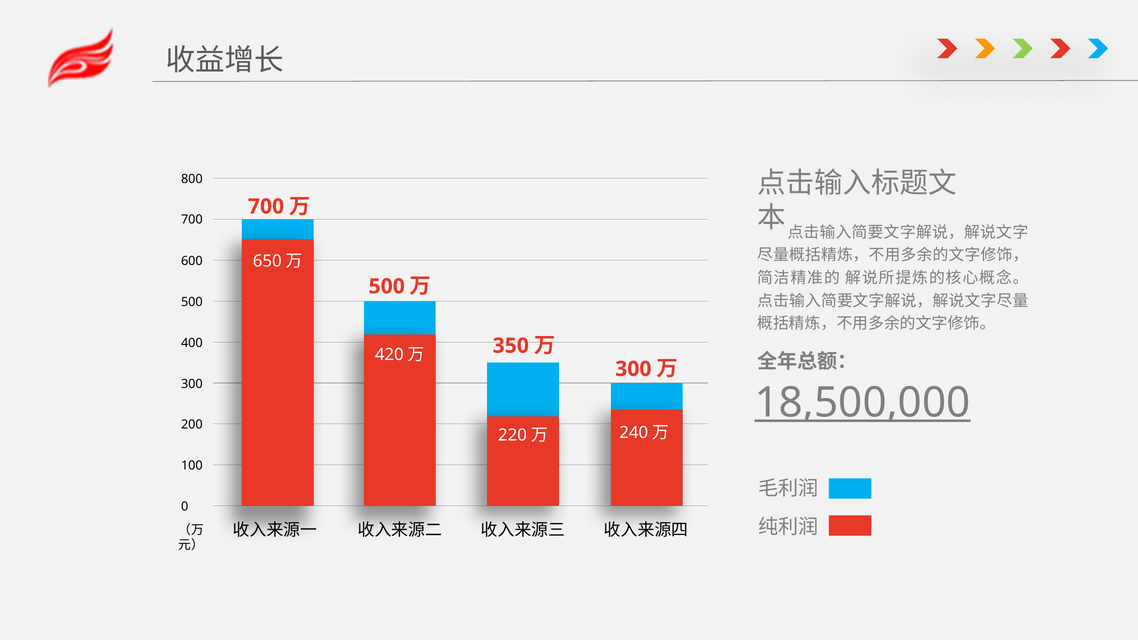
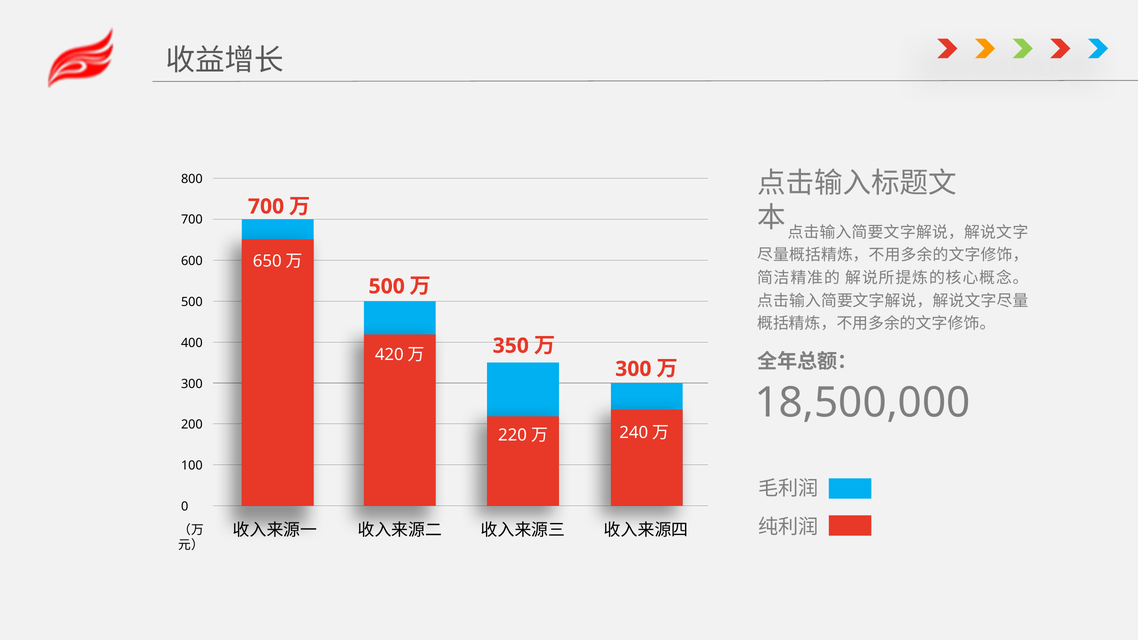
18,500,000 underline: present -> none
